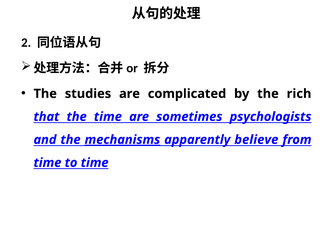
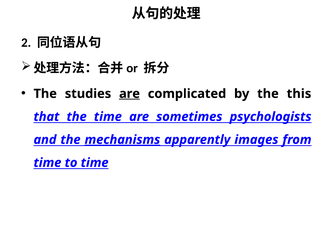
are at (130, 94) underline: none -> present
rich: rich -> this
believe: believe -> images
